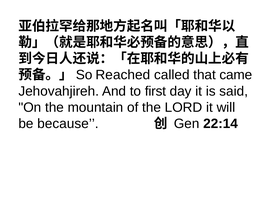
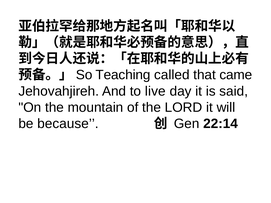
Reached: Reached -> Teaching
first: first -> live
